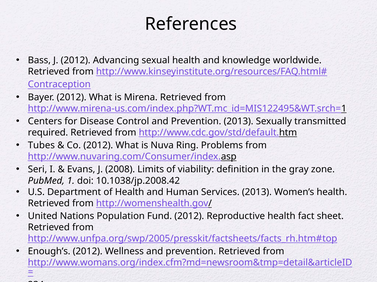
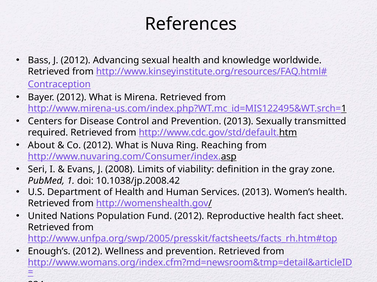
Tubes: Tubes -> About
Problems: Problems -> Reaching
